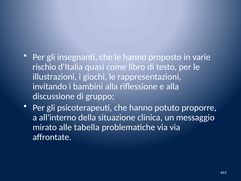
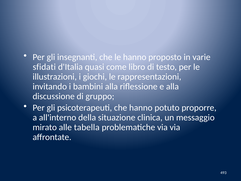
rischio: rischio -> sfidati
